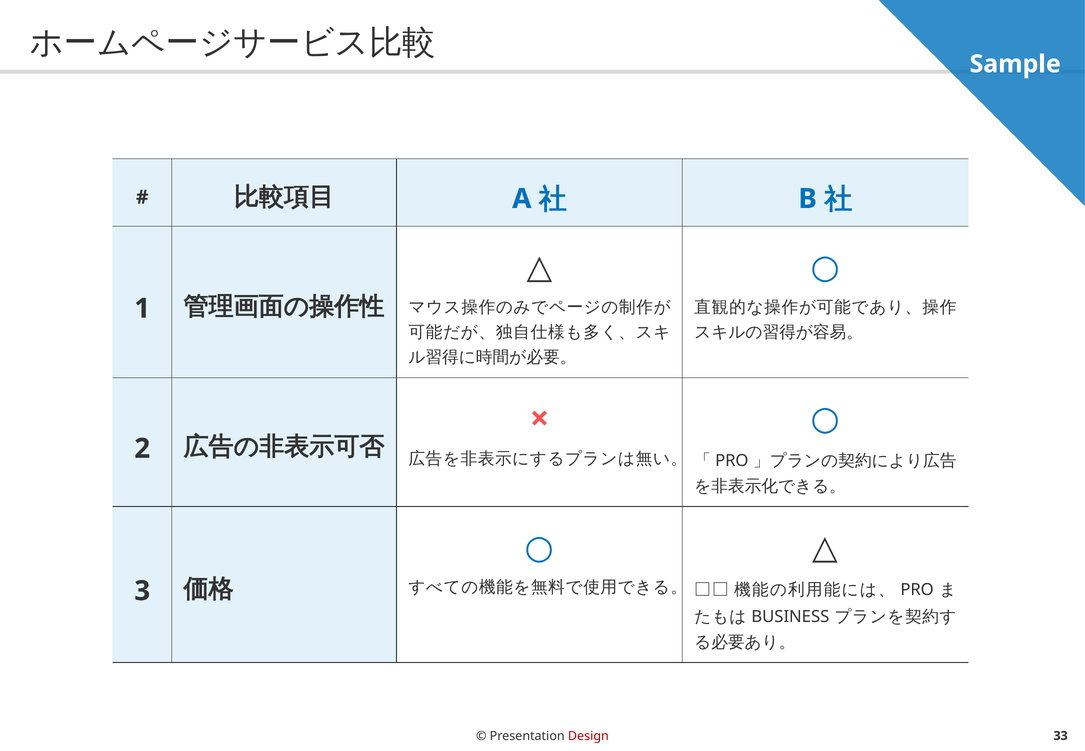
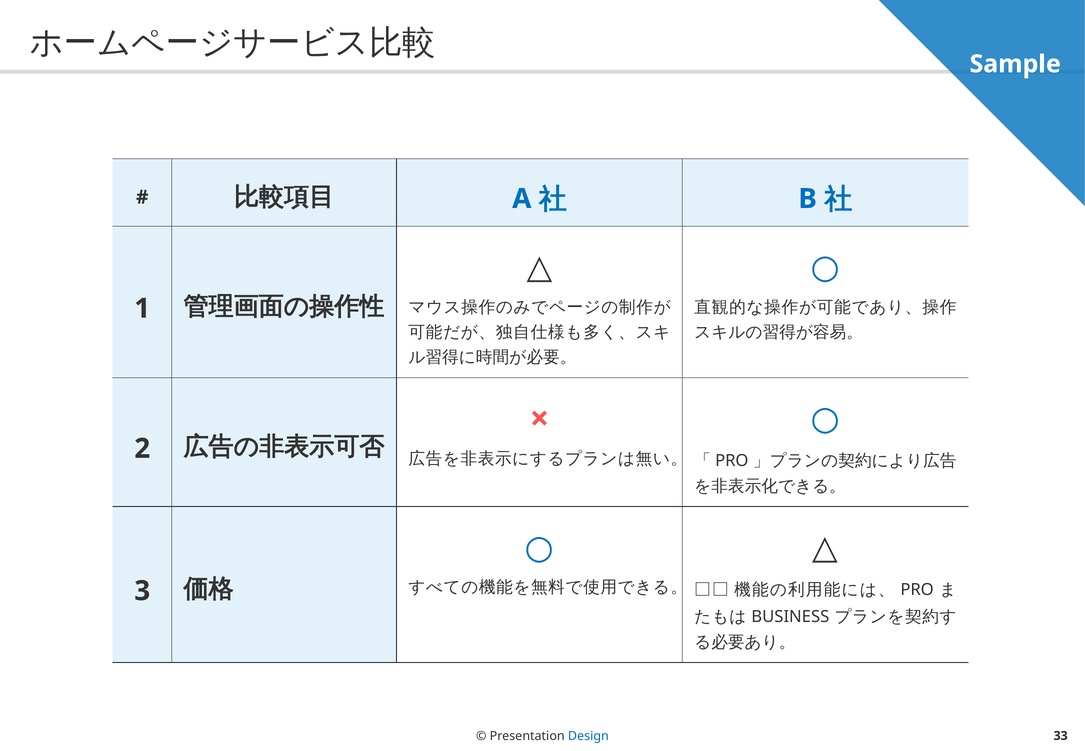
Design colour: red -> blue
